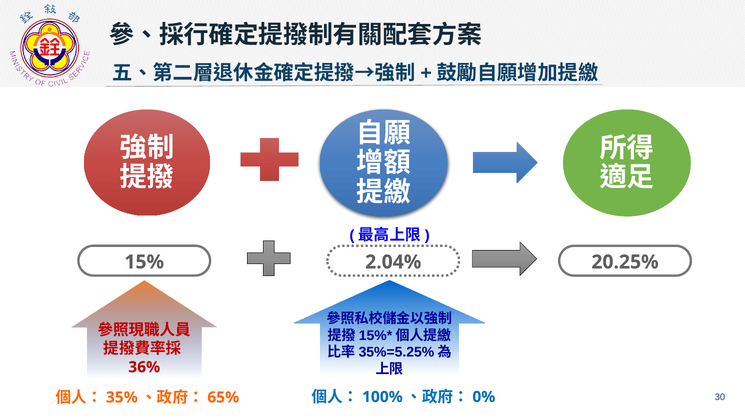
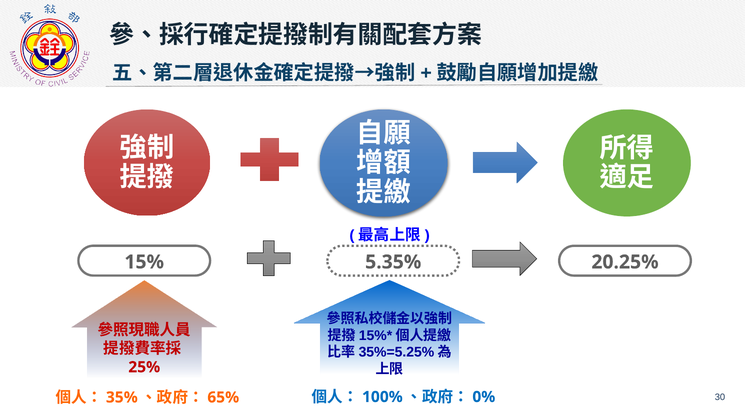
2.04%: 2.04% -> 5.35%
36%: 36% -> 25%
